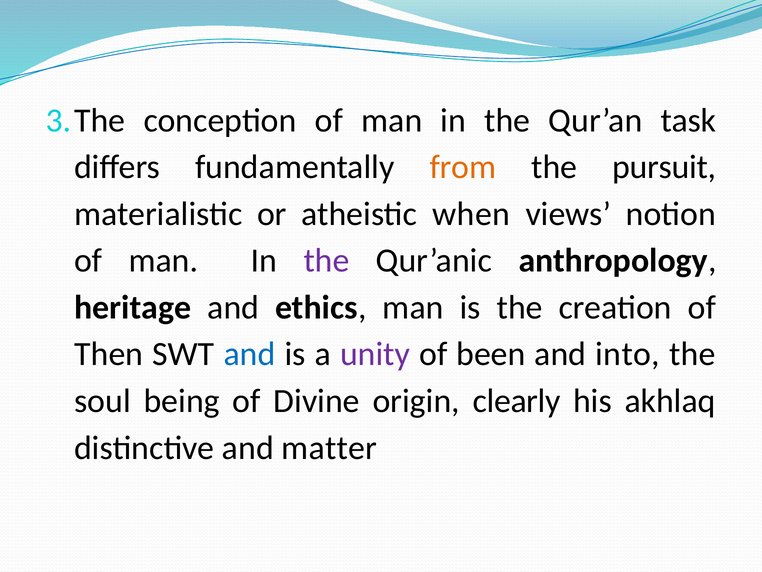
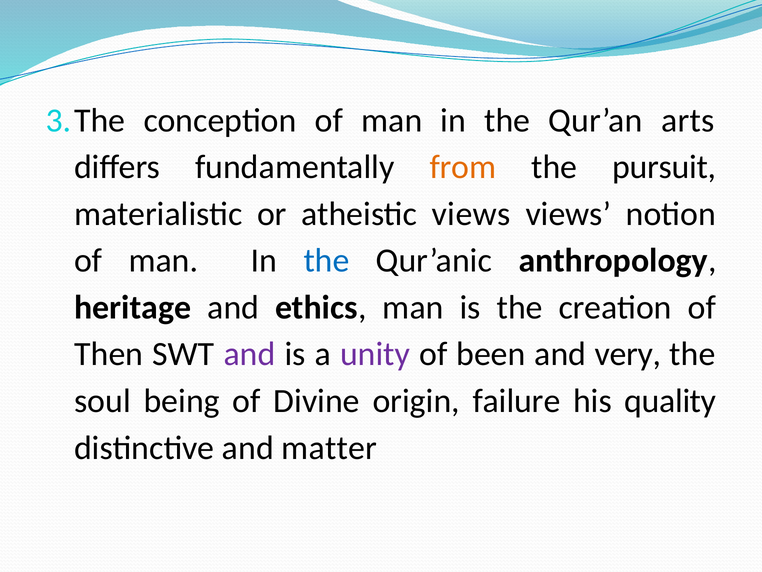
task: task -> arts
atheistic when: when -> views
the at (327, 260) colour: purple -> blue
and at (250, 354) colour: blue -> purple
into: into -> very
clearly: clearly -> failure
akhlaq: akhlaq -> quality
